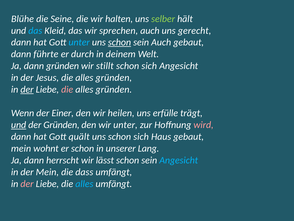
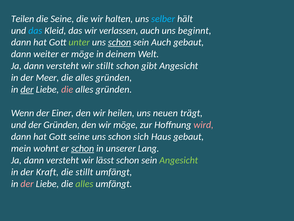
Blühe: Blühe -> Teilen
selber colour: light green -> light blue
sprechen: sprechen -> verlassen
gerecht: gerecht -> beginnt
unter at (79, 42) colour: light blue -> light green
führte: führte -> weiter
er durch: durch -> möge
gründen at (63, 66): gründen -> versteht
sich at (149, 66): sich -> gibt
Jesus: Jesus -> Meer
erfülle: erfülle -> neuen
und at (19, 125) underline: present -> none
wir unter: unter -> möge
Gott quält: quält -> seine
schon at (83, 148) underline: none -> present
herrscht at (63, 160): herrscht -> versteht
Angesicht at (179, 160) colour: light blue -> light green
der Mein: Mein -> Kraft
die dass: dass -> stillt
alles at (84, 183) colour: light blue -> light green
